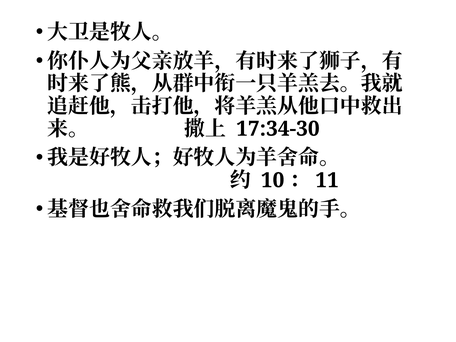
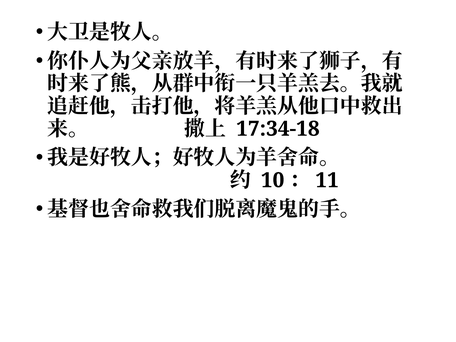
17:34-30: 17:34-30 -> 17:34-18
